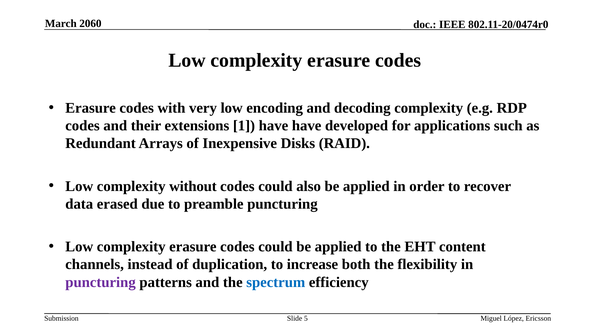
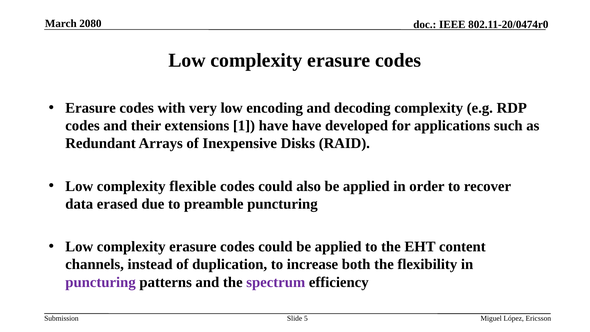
2060: 2060 -> 2080
without: without -> flexible
spectrum colour: blue -> purple
